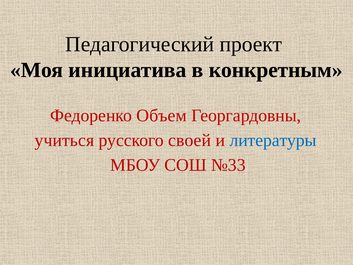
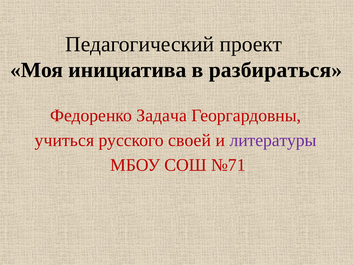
конкретным: конкретным -> разбираться
Объем: Объем -> Задача
литературы colour: blue -> purple
№33: №33 -> №71
